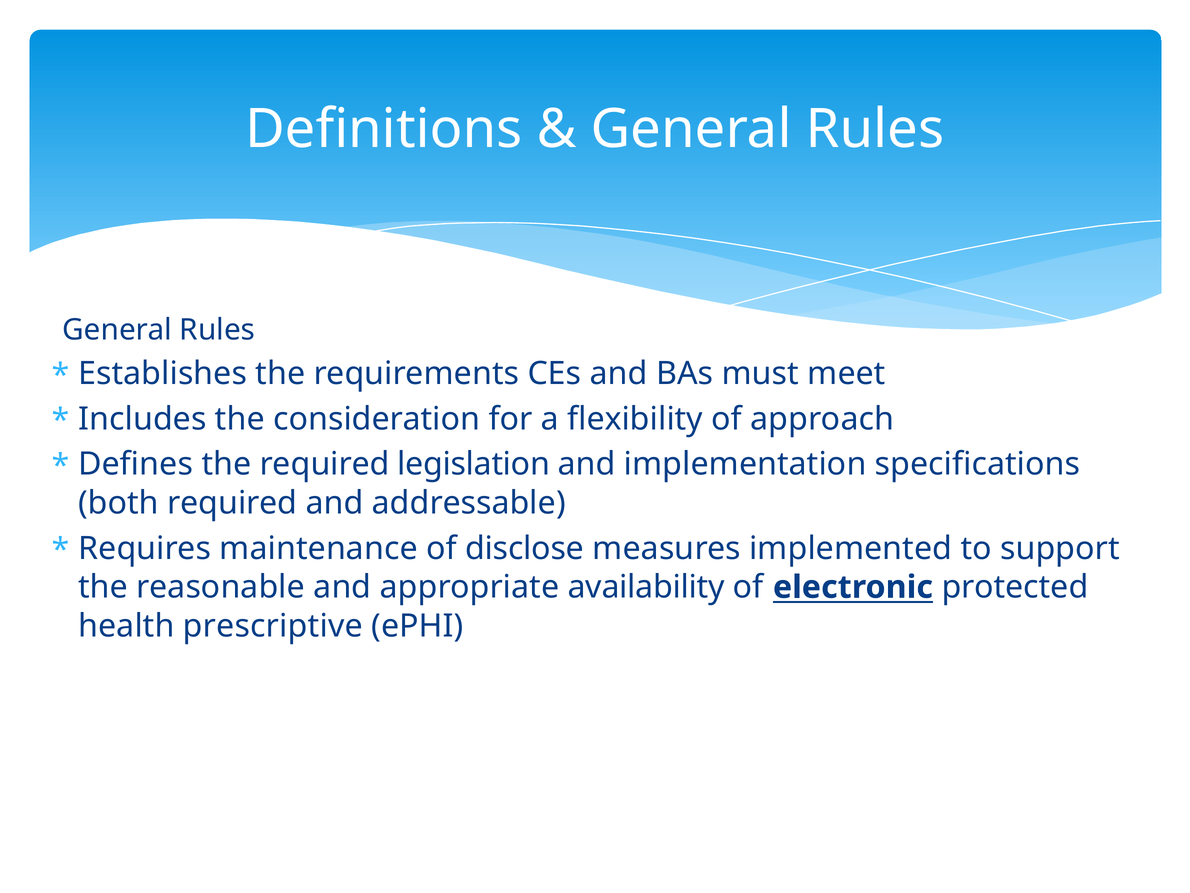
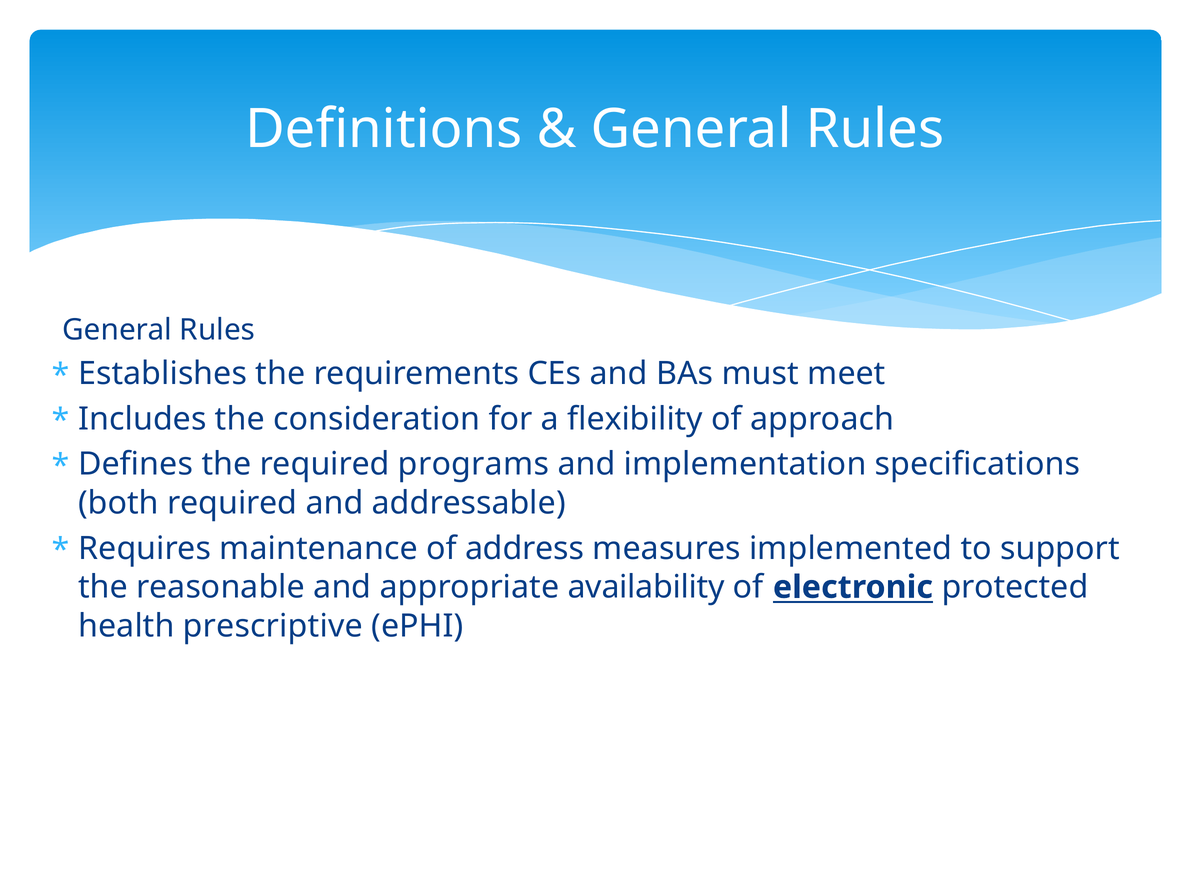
legislation: legislation -> programs
disclose: disclose -> address
